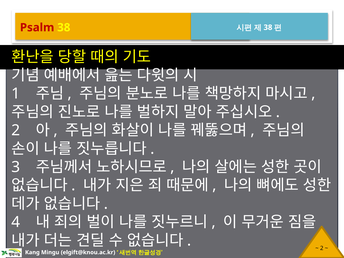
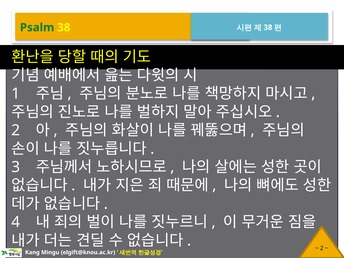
Psalm colour: red -> green
